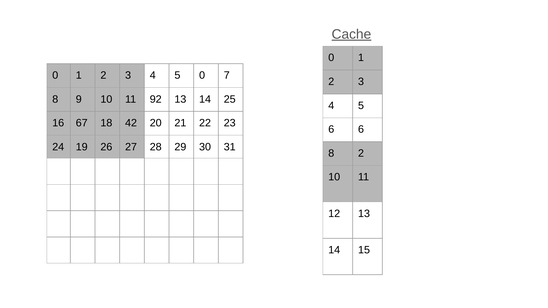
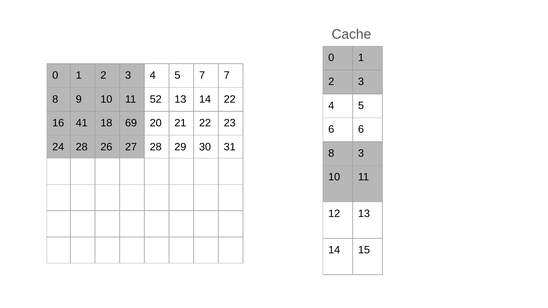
Cache underline: present -> none
5 0: 0 -> 7
92: 92 -> 52
14 25: 25 -> 22
67: 67 -> 41
42: 42 -> 69
24 19: 19 -> 28
8 2: 2 -> 3
